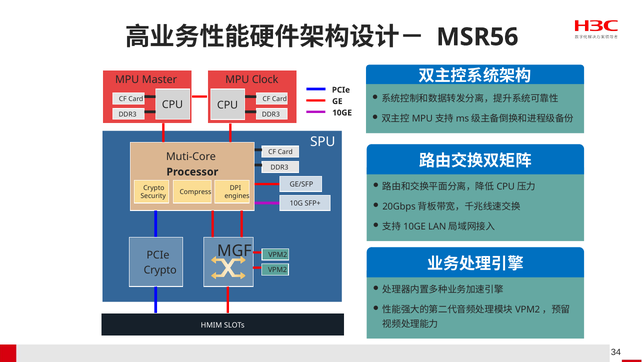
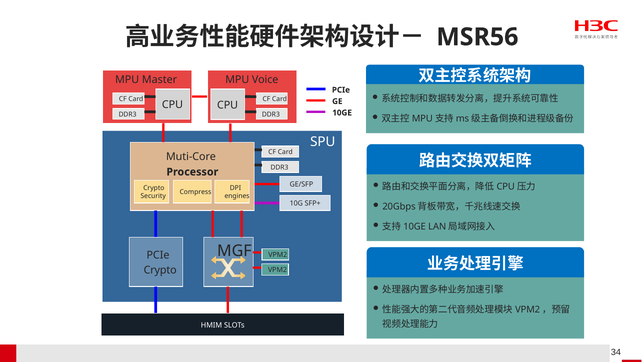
Clock: Clock -> Voice
